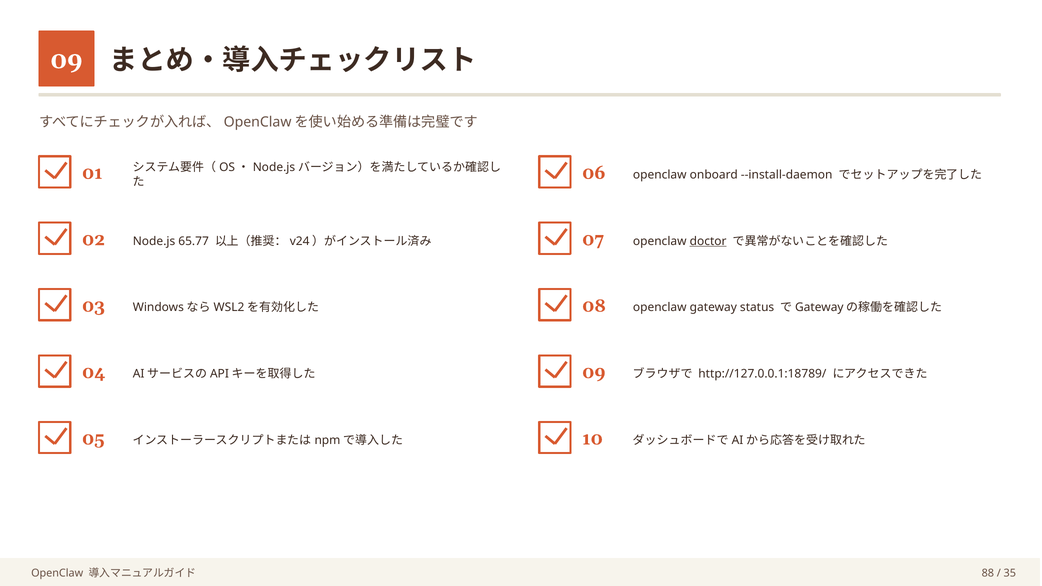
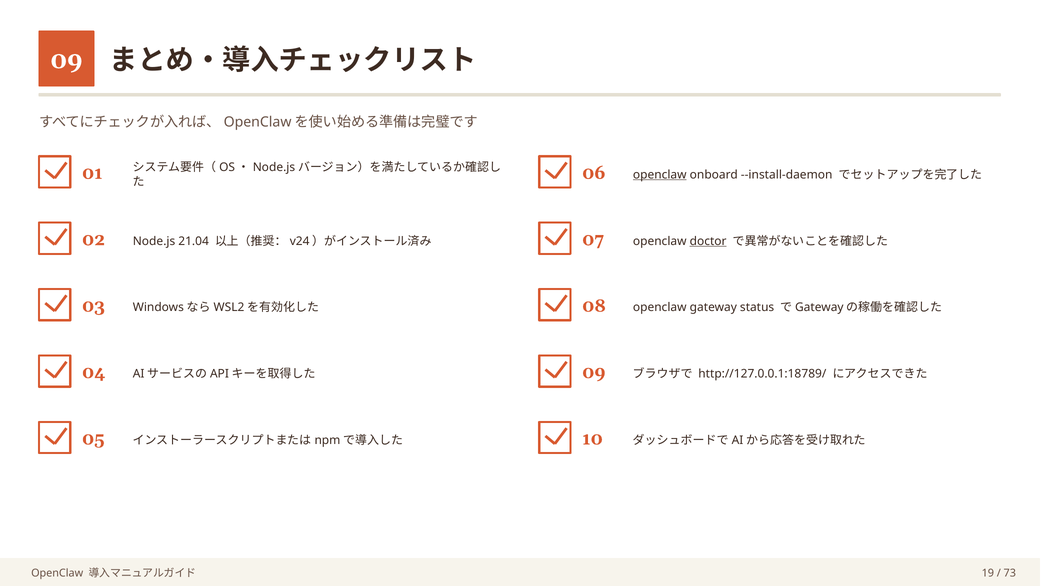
openclaw at (660, 175) underline: none -> present
65.77: 65.77 -> 21.04
88: 88 -> 19
35: 35 -> 73
